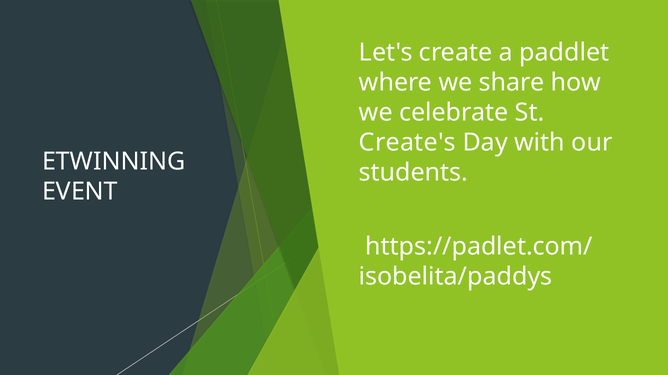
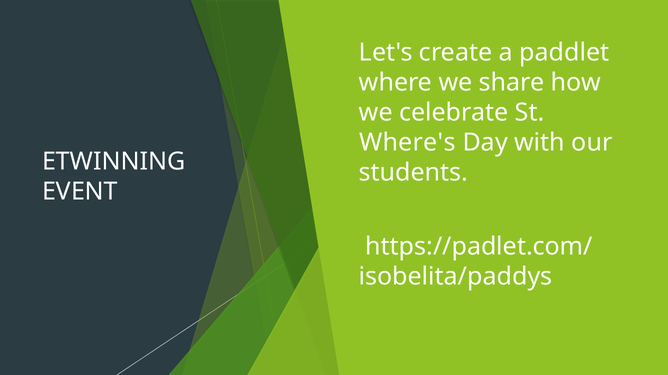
Create's: Create's -> Where's
